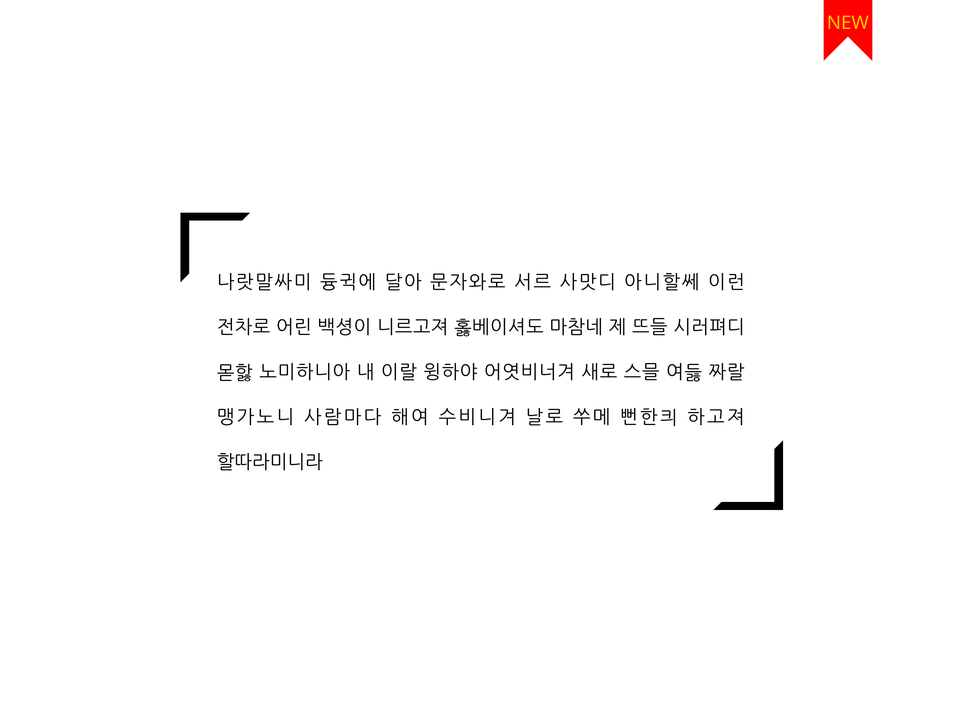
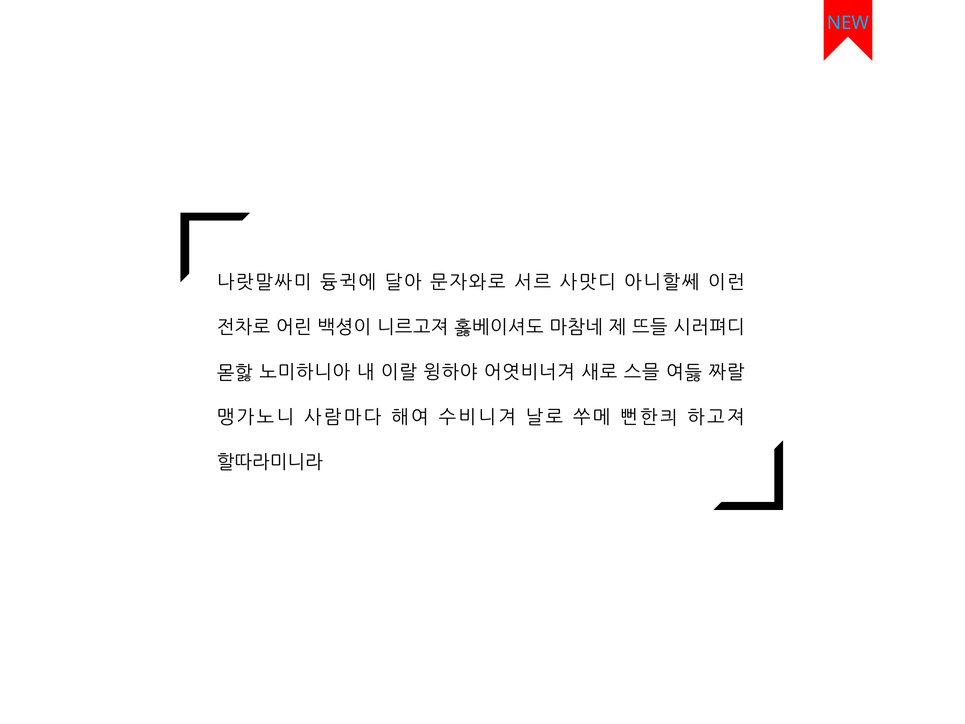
NEW colour: yellow -> light blue
